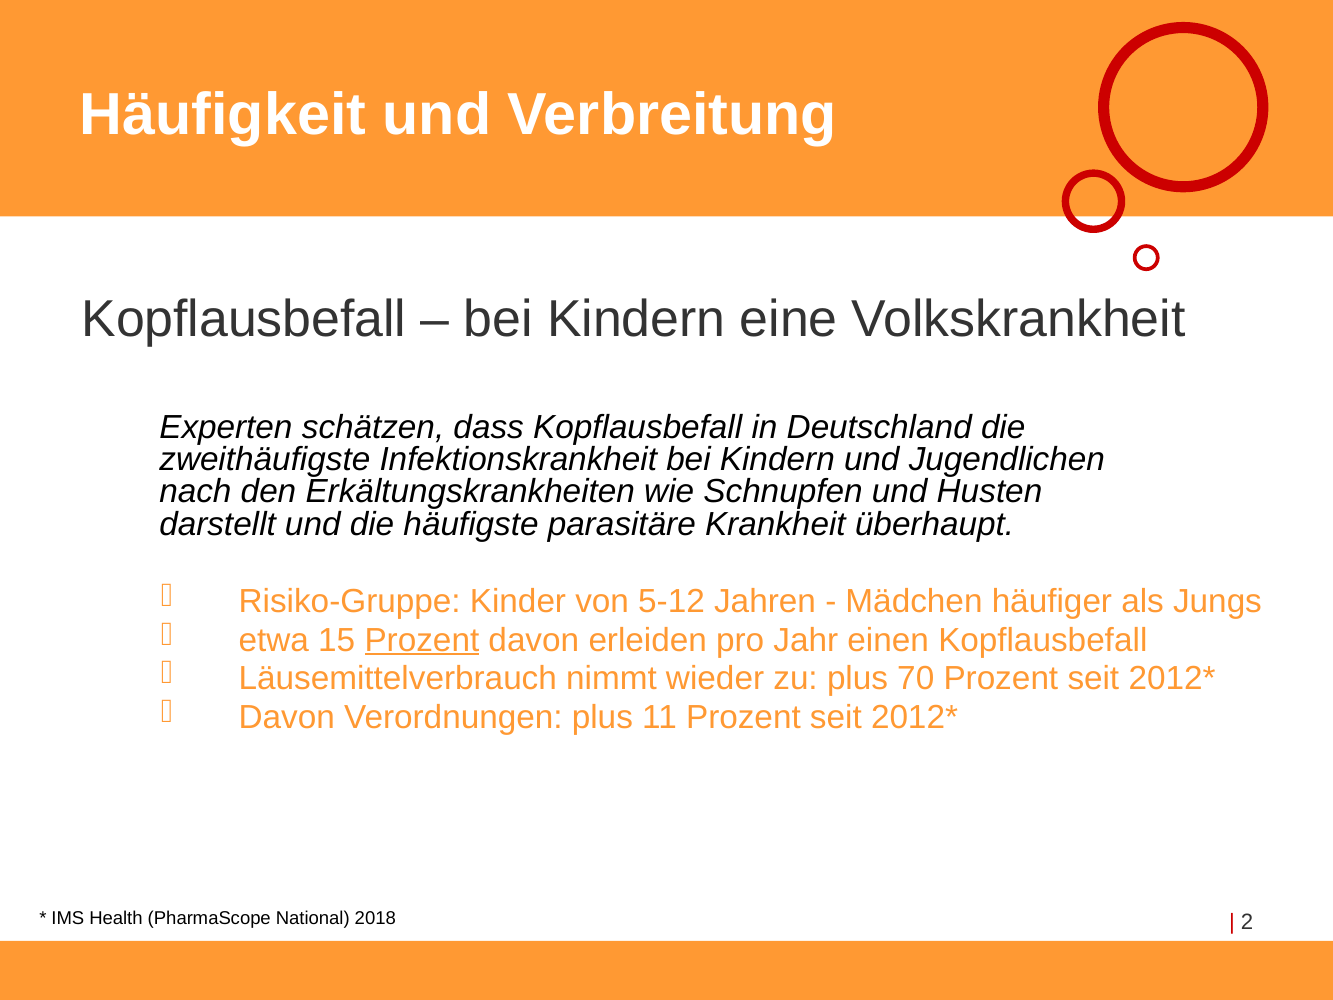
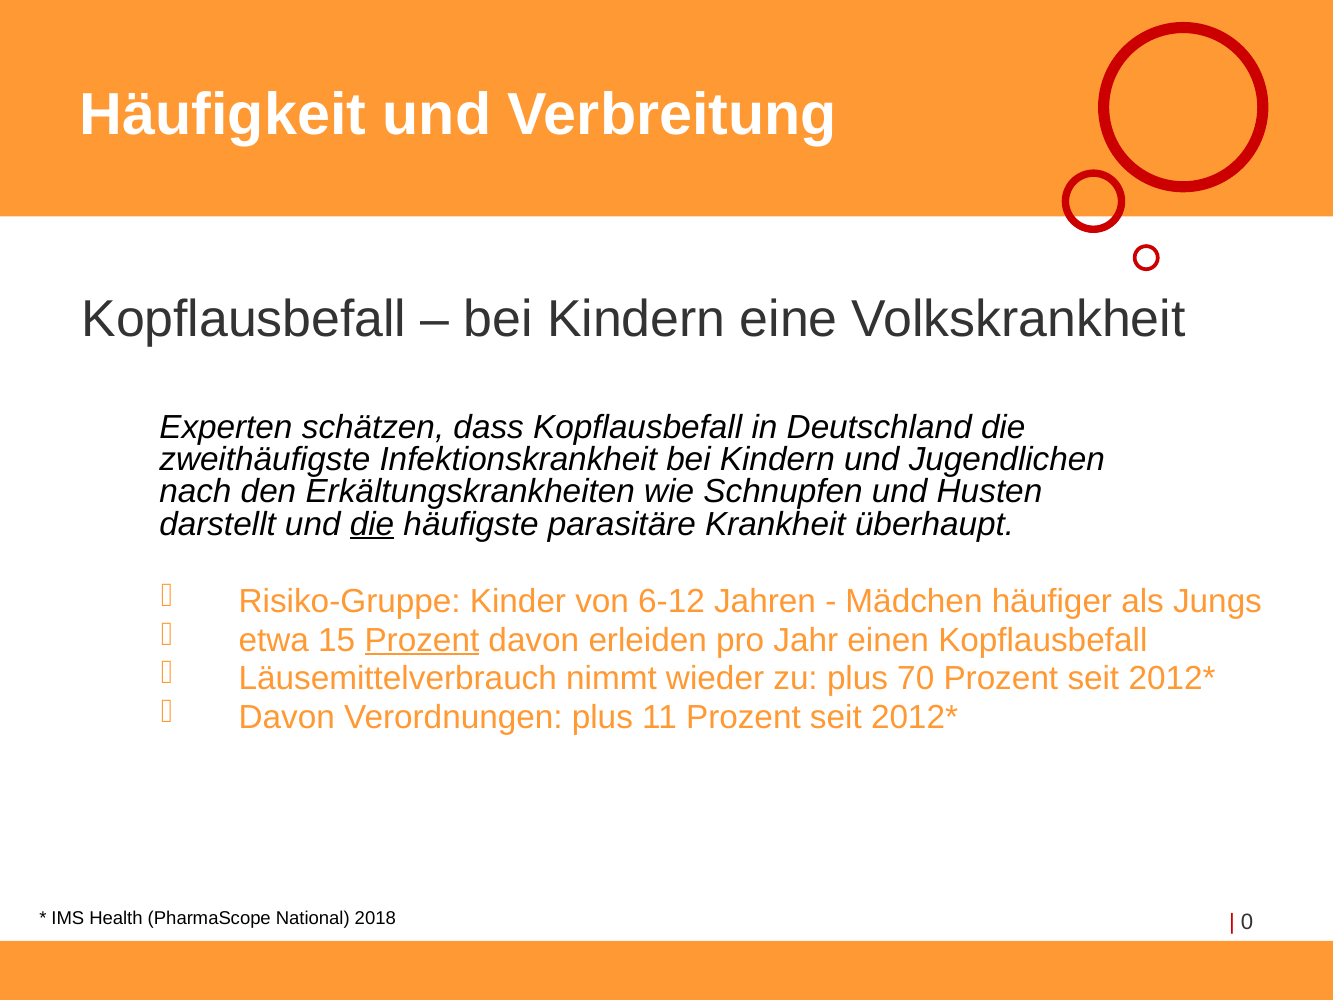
die at (372, 524) underline: none -> present
5-12: 5-12 -> 6-12
2: 2 -> 0
